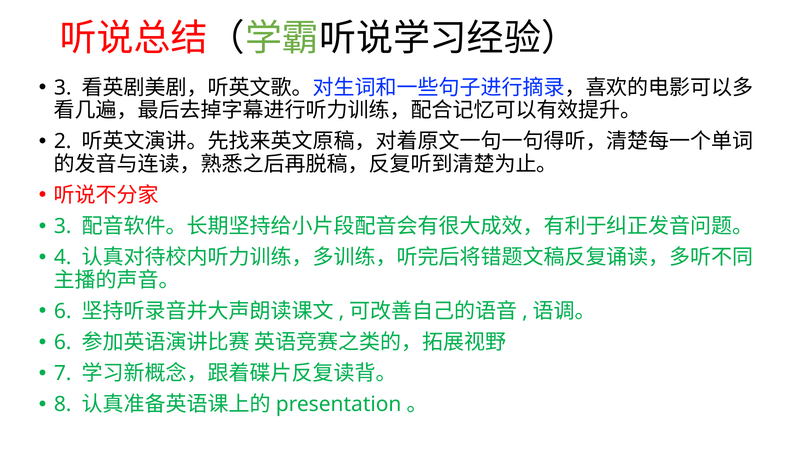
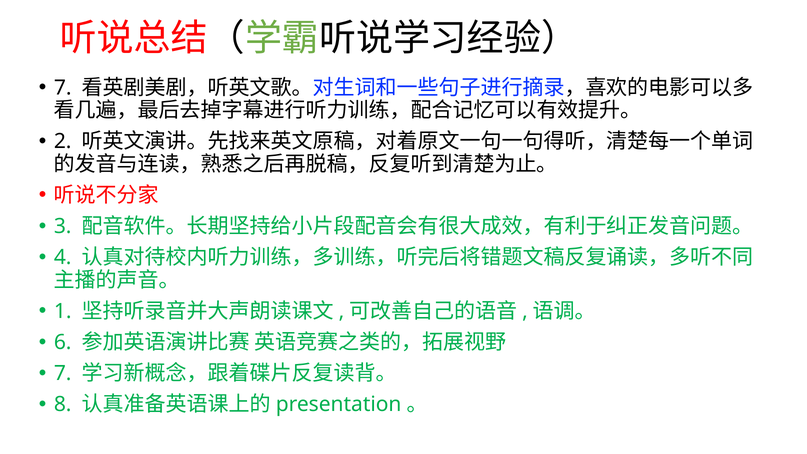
3 at (63, 88): 3 -> 7
6 at (63, 311): 6 -> 1
